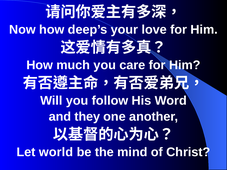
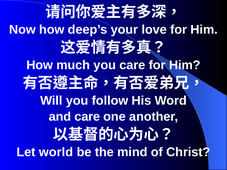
and they: they -> care
